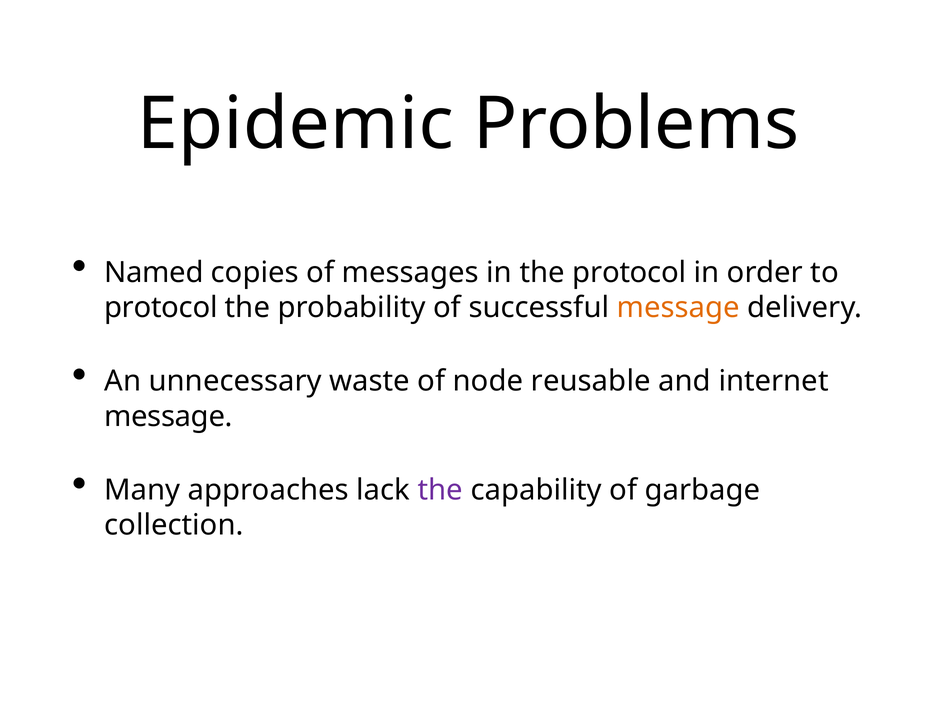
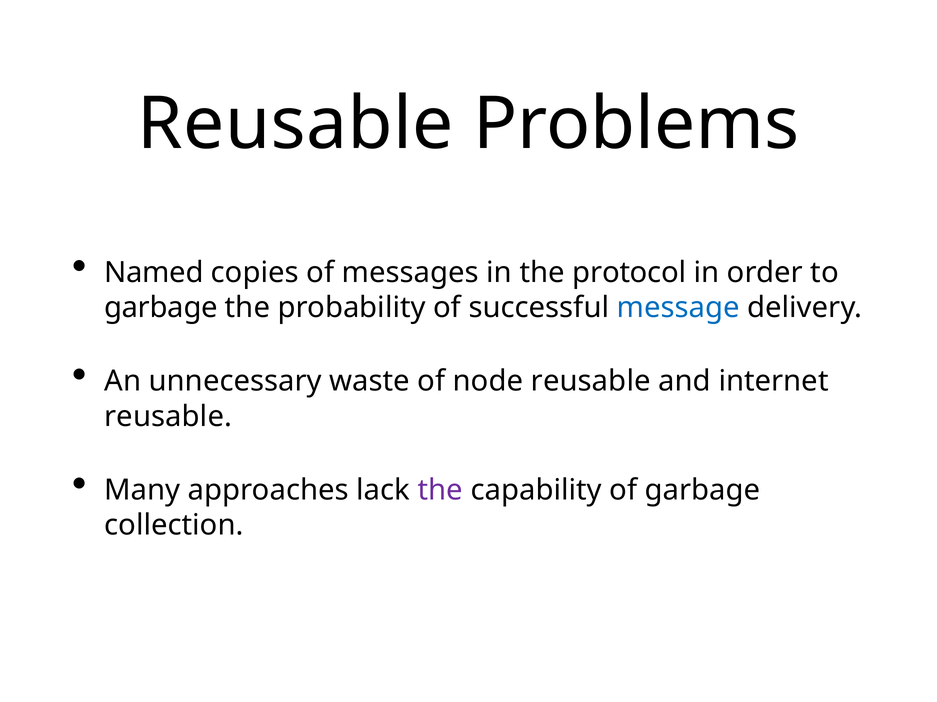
Epidemic at (296, 124): Epidemic -> Reusable
protocol at (161, 308): protocol -> garbage
message at (678, 308) colour: orange -> blue
message at (168, 417): message -> reusable
